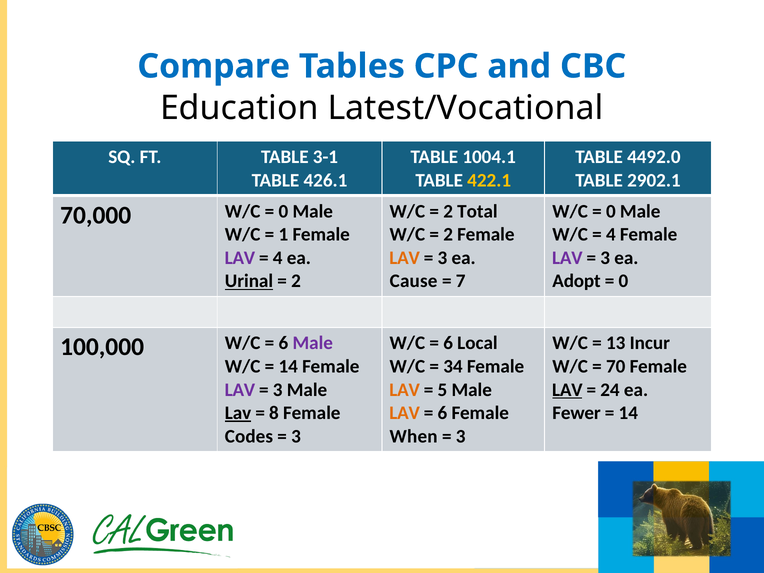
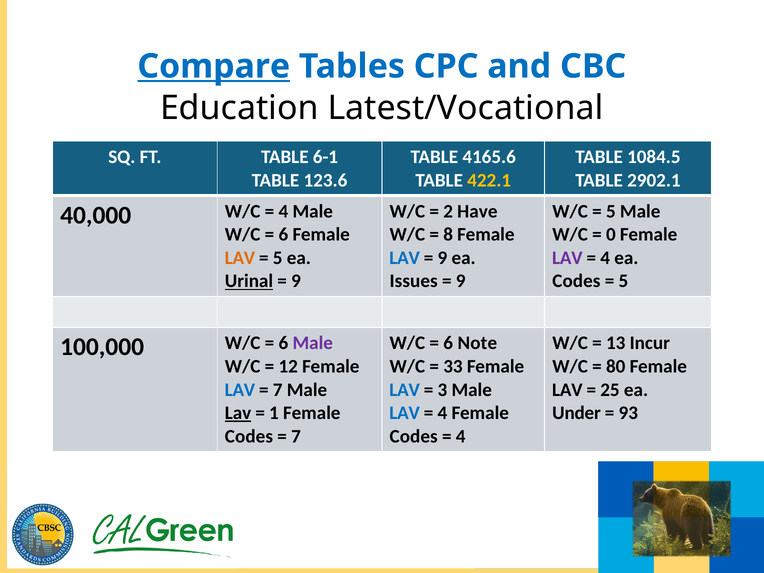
Compare underline: none -> present
3-1: 3-1 -> 6-1
1004.1: 1004.1 -> 4165.6
4492.0: 4492.0 -> 1084.5
426.1: 426.1 -> 123.6
Total: Total -> Have
0 at (611, 211): 0 -> 5
70,000: 70,000 -> 40,000
0 at (283, 211): 0 -> 4
1 at (283, 235): 1 -> 6
2 at (448, 235): 2 -> 8
4 at (611, 235): 4 -> 0
LAV at (240, 258) colour: purple -> orange
4 at (278, 258): 4 -> 5
LAV at (405, 258) colour: orange -> blue
3 at (442, 258): 3 -> 9
3 at (605, 258): 3 -> 4
2 at (296, 281): 2 -> 9
Cause: Cause -> Issues
7 at (461, 281): 7 -> 9
Adopt at (577, 281): Adopt -> Codes
0 at (623, 281): 0 -> 5
Local: Local -> Note
14 at (288, 366): 14 -> 12
34: 34 -> 33
70: 70 -> 80
LAV at (240, 390) colour: purple -> blue
3 at (278, 390): 3 -> 7
LAV at (405, 390) colour: orange -> blue
5: 5 -> 3
LAV at (567, 390) underline: present -> none
24: 24 -> 25
8: 8 -> 1
LAV at (405, 413) colour: orange -> blue
6 at (442, 413): 6 -> 4
Fewer: Fewer -> Under
14 at (628, 413): 14 -> 93
3 at (296, 436): 3 -> 7
When at (414, 436): When -> Codes
3 at (461, 436): 3 -> 4
